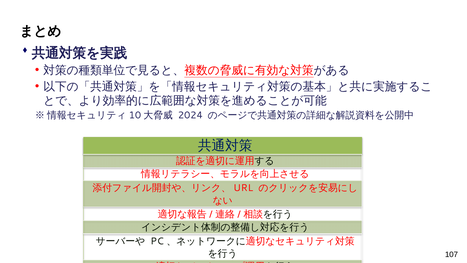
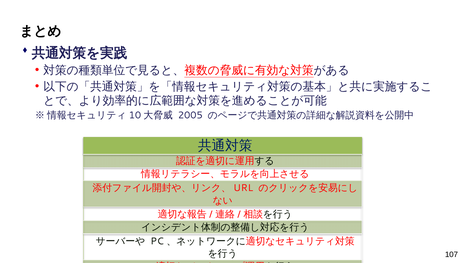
2024: 2024 -> 2005
